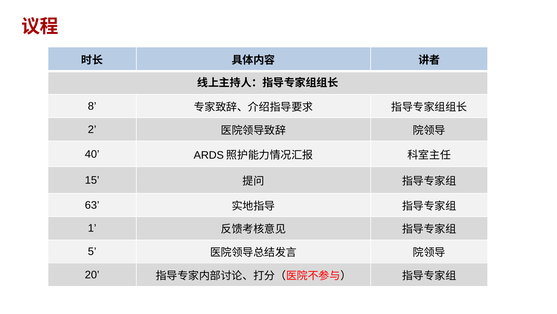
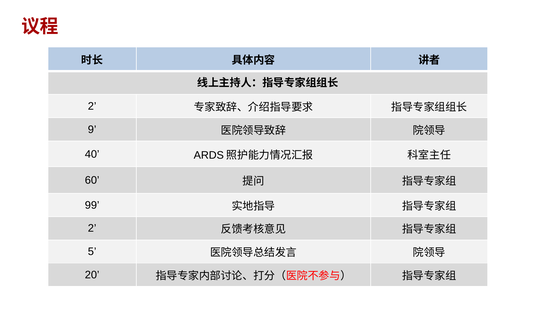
8 at (92, 106): 8 -> 2
2: 2 -> 9
15: 15 -> 60
63: 63 -> 99
1 at (92, 228): 1 -> 2
